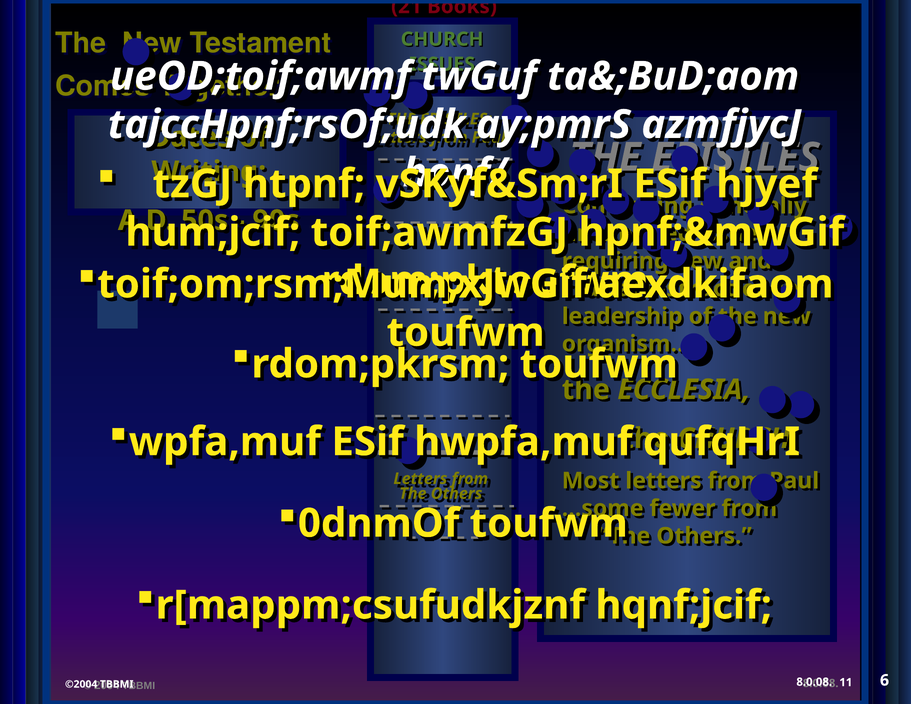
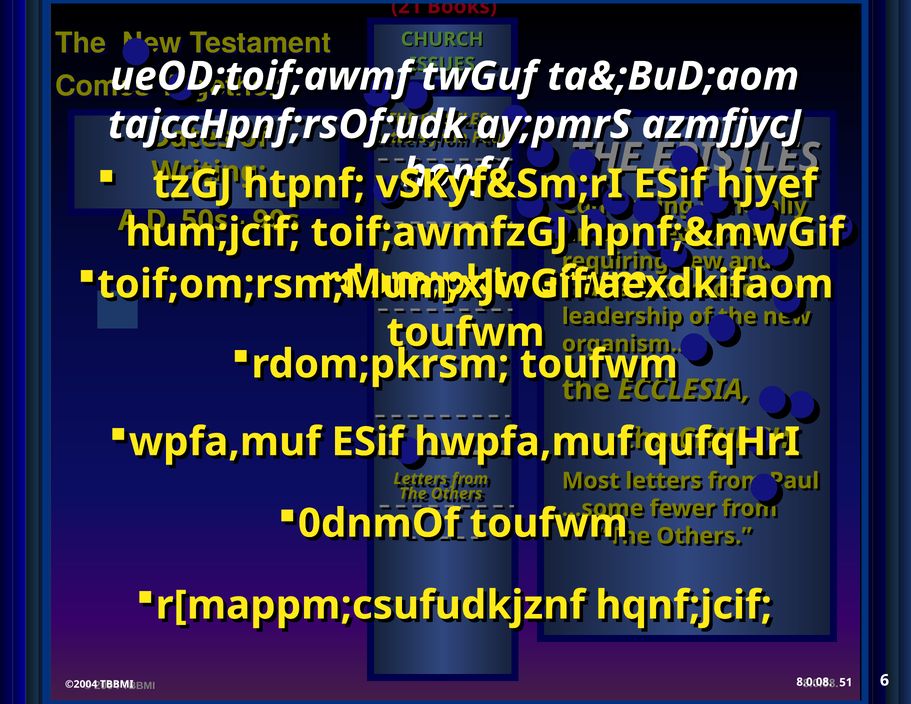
11: 11 -> 51
